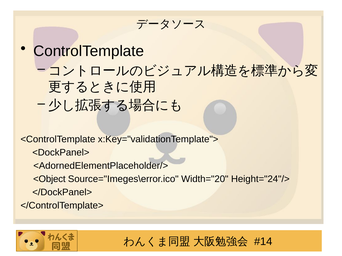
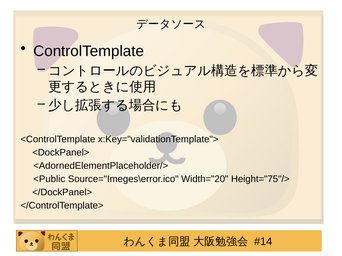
<Object: <Object -> <Public
Height="24"/>: Height="24"/> -> Height="75"/>
